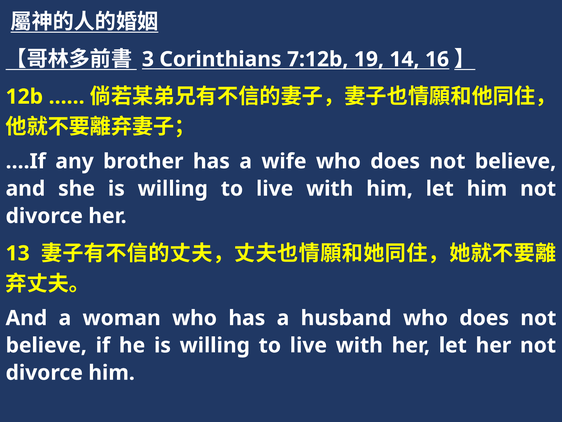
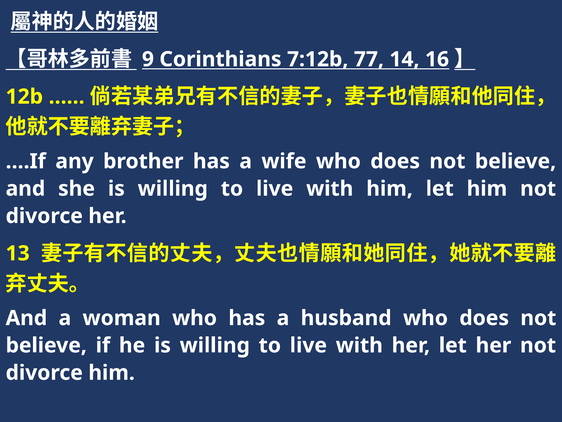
3: 3 -> 9
19: 19 -> 77
